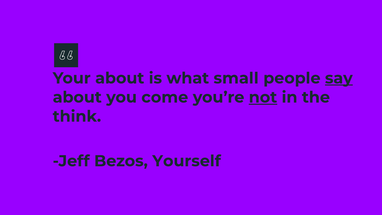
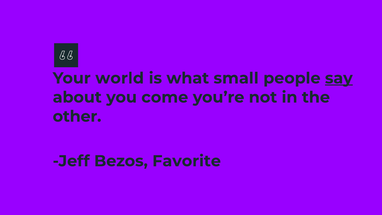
Your about: about -> world
not underline: present -> none
think: think -> other
Yourself: Yourself -> Favorite
